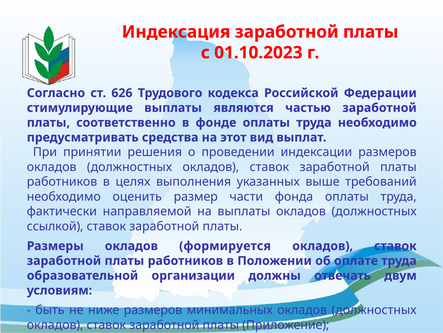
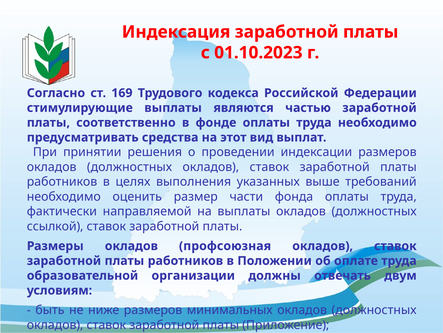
626: 626 -> 169
формируется: формируется -> профсоюзная
